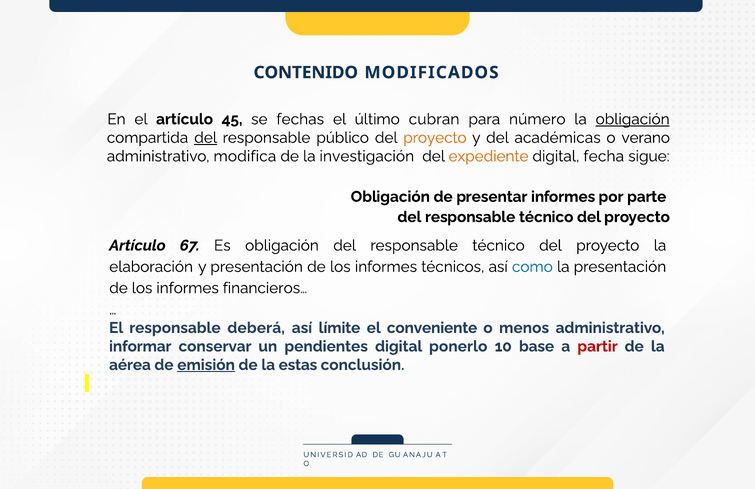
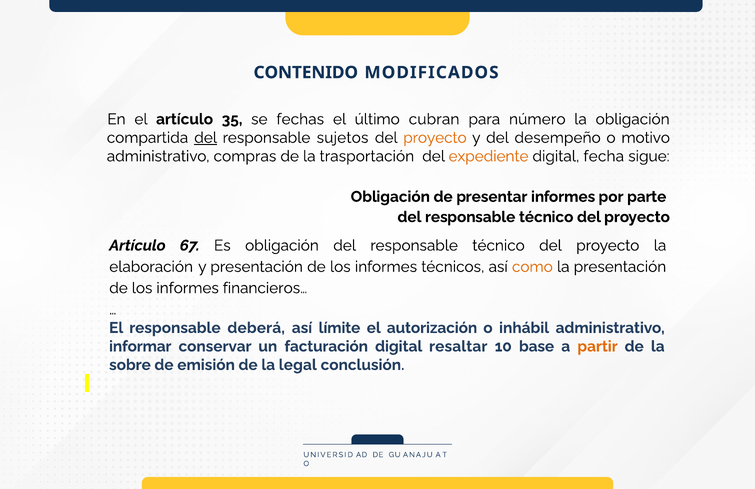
45: 45 -> 35
obligación at (633, 119) underline: present -> none
público: público -> sujetos
académicas: académicas -> desempeño
verano: verano -> motivo
modifica: modifica -> compras
investigación: investigación -> trasportación
como colour: blue -> orange
conveniente: conveniente -> autorización
menos: menos -> inhábil
pendientes: pendientes -> facturación
ponerlo: ponerlo -> resaltar
partir colour: red -> orange
aérea: aérea -> sobre
emisión underline: present -> none
estas: estas -> legal
